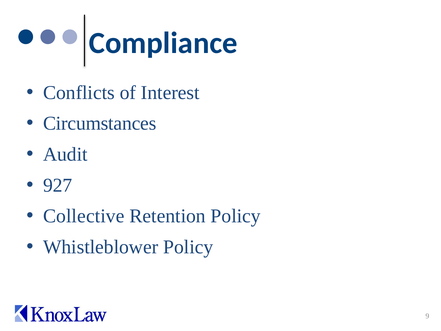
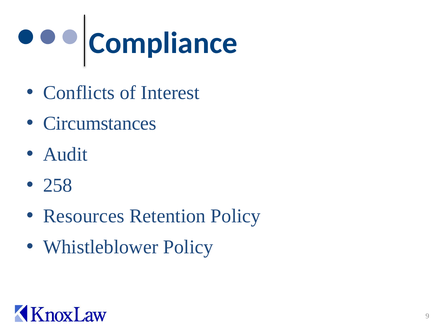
927: 927 -> 258
Collective: Collective -> Resources
